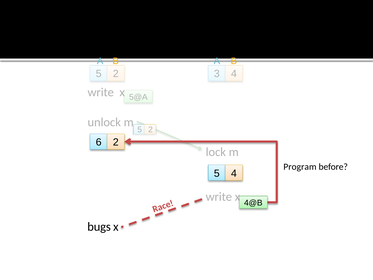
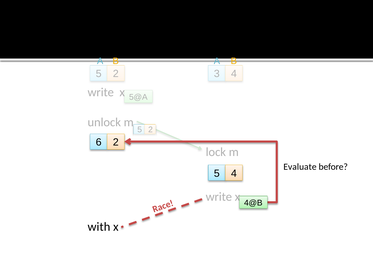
Program: Program -> Evaluate
bugs: bugs -> with
